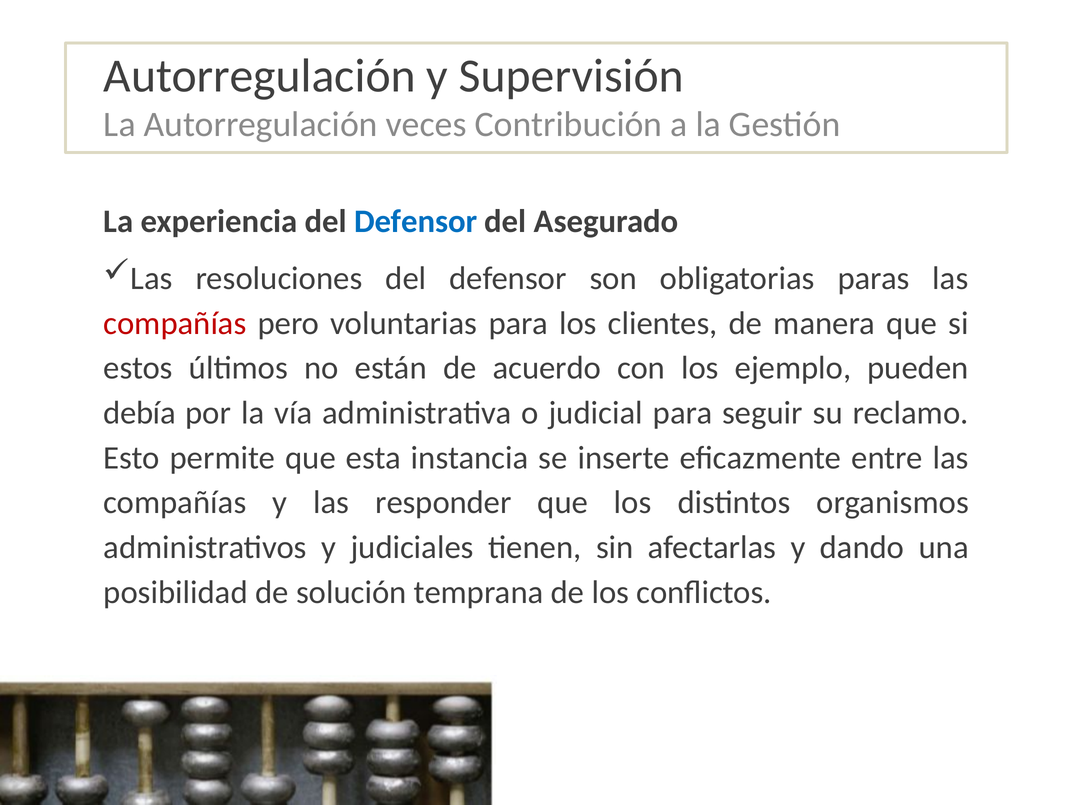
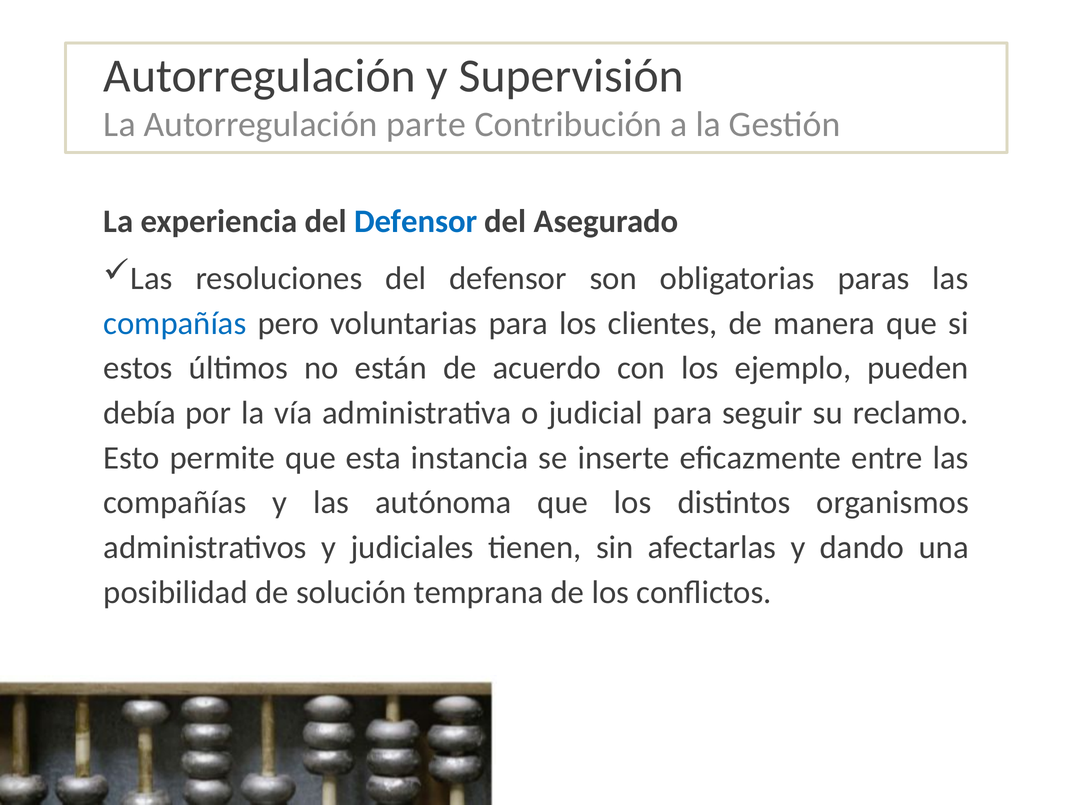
veces: veces -> parte
compañías at (175, 323) colour: red -> blue
responder: responder -> autónoma
